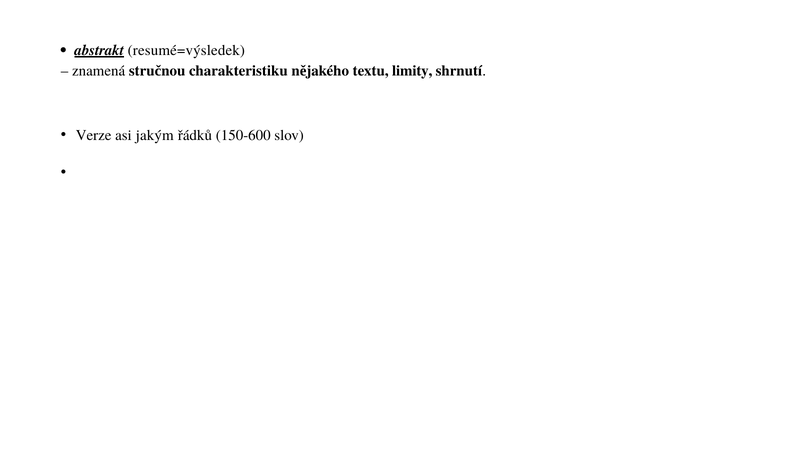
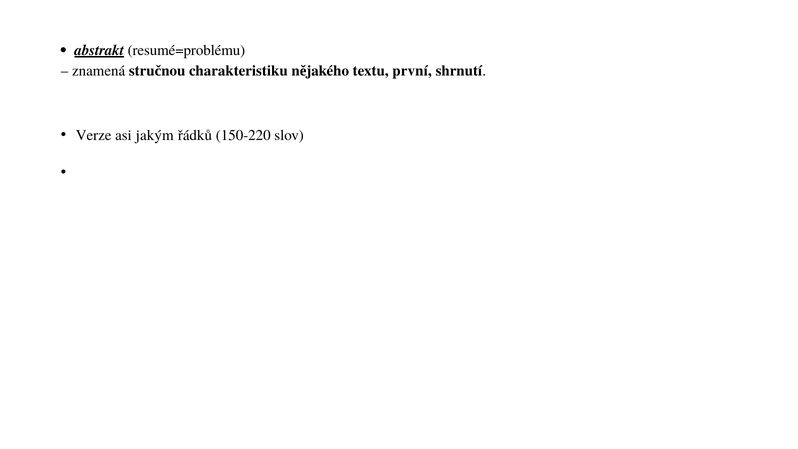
resumé=výsledek: resumé=výsledek -> resumé=problému
limity: limity -> první
150-600: 150-600 -> 150-220
